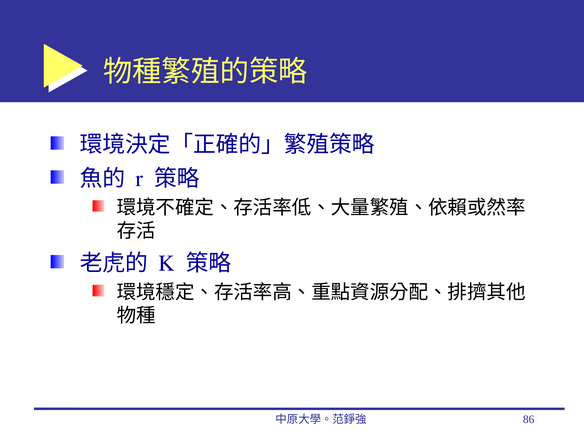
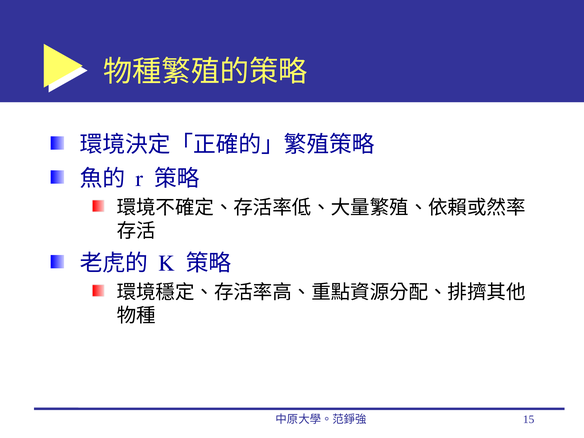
86: 86 -> 15
